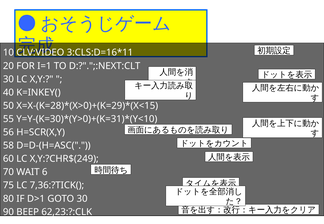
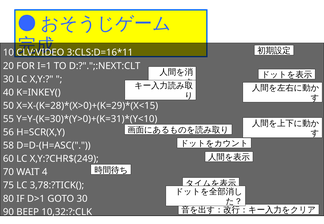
6: 6 -> 4
7,36:?TICK(: 7,36:?TICK( -> 3,78:?TICK(
62,23:?:CLK: 62,23:?:CLK -> 10,32:?:CLK
